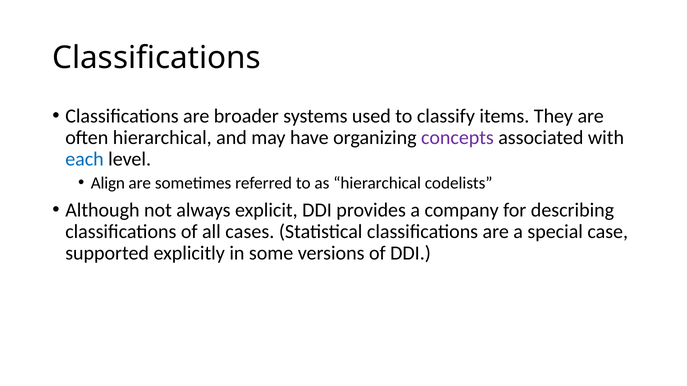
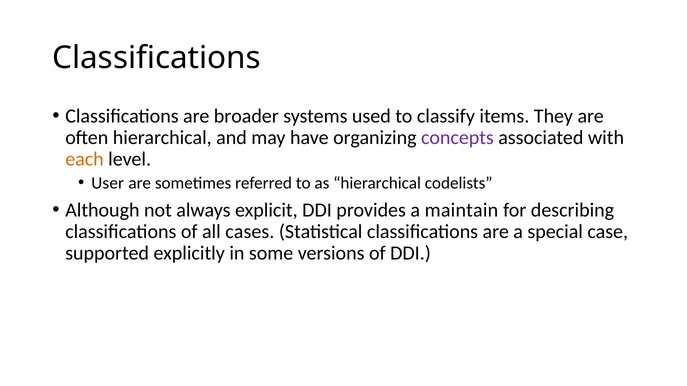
each colour: blue -> orange
Align: Align -> User
company: company -> maintain
